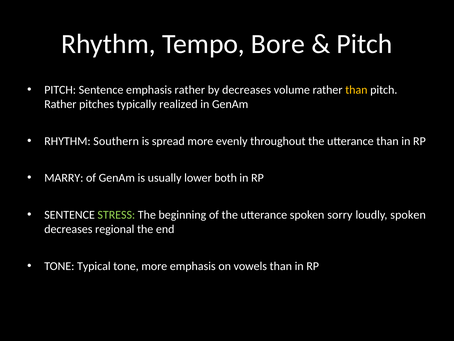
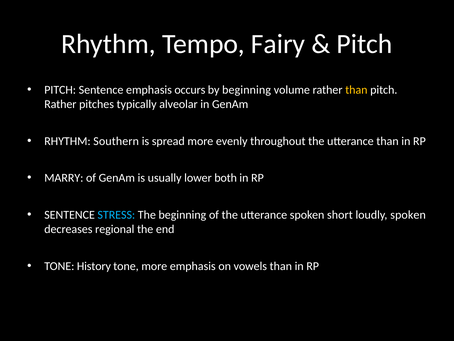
Bore: Bore -> Fairy
emphasis rather: rather -> occurs
by decreases: decreases -> beginning
realized: realized -> alveolar
STRESS colour: light green -> light blue
sorry: sorry -> short
Typical: Typical -> History
